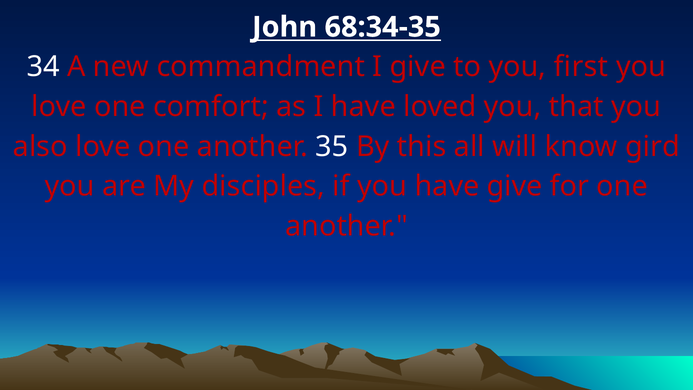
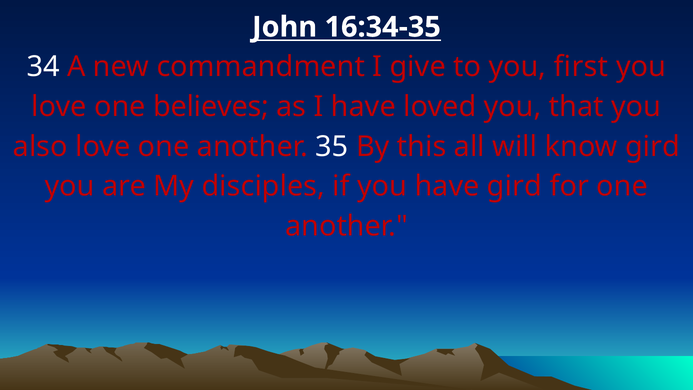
68:34-35: 68:34-35 -> 16:34-35
comfort: comfort -> believes
have give: give -> gird
